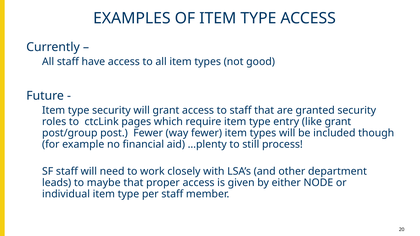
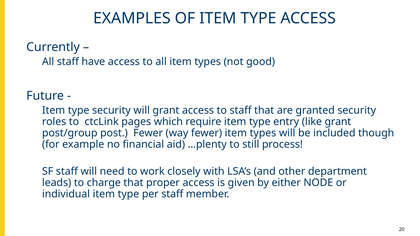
maybe: maybe -> charge
